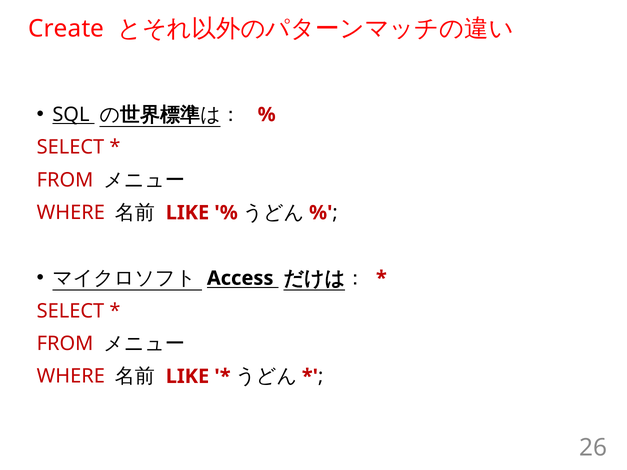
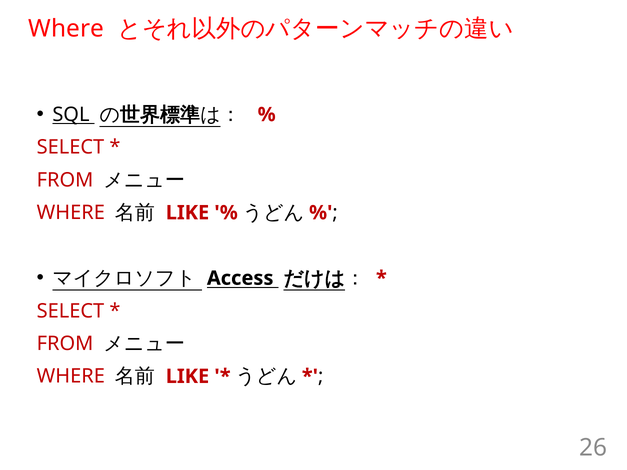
Create at (66, 29): Create -> Where
